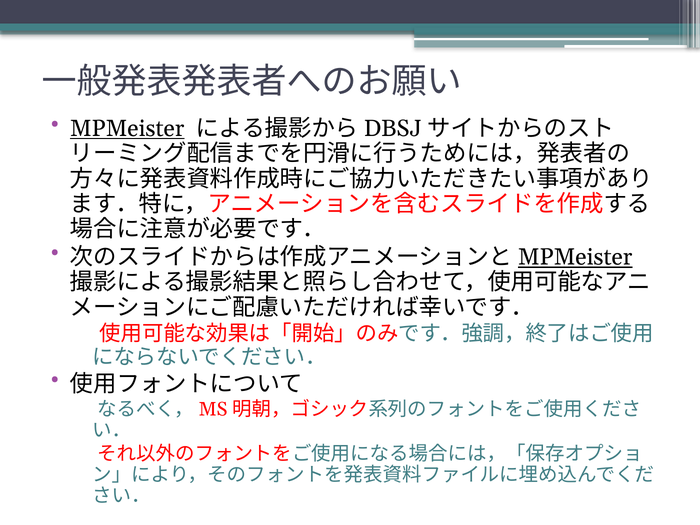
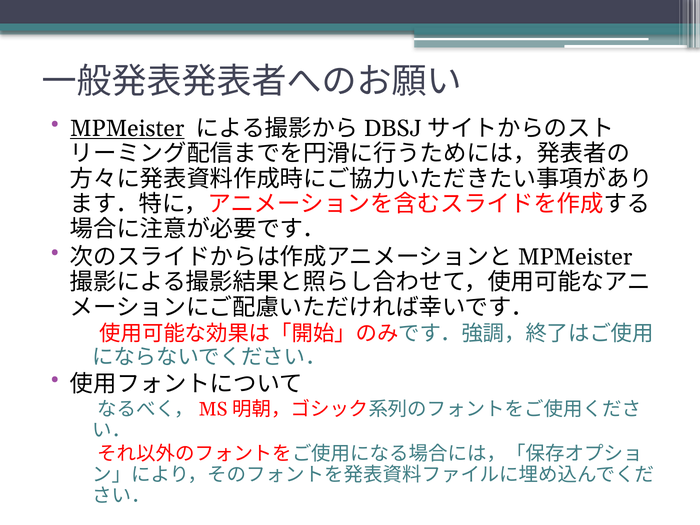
MPMeister at (575, 257) underline: present -> none
